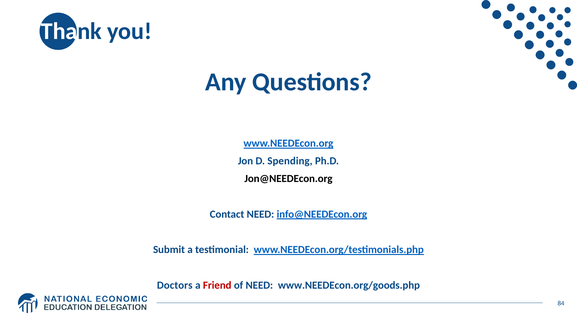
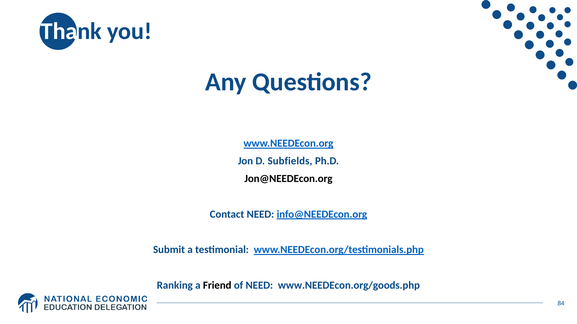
Spending: Spending -> Subfields
Doctors: Doctors -> Ranking
Friend colour: red -> black
